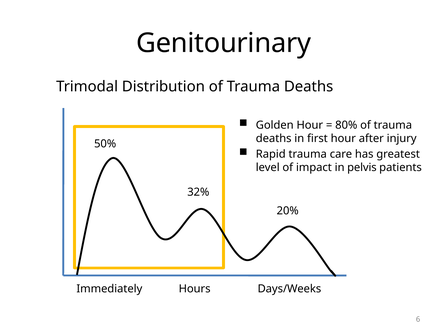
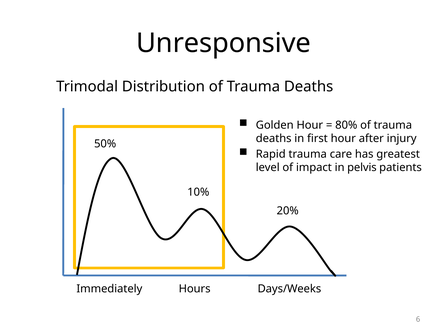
Genitourinary: Genitourinary -> Unresponsive
32%: 32% -> 10%
